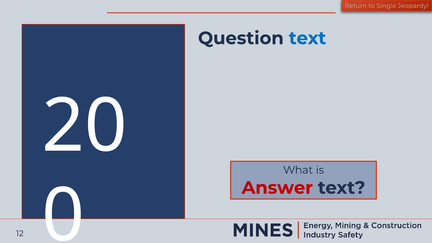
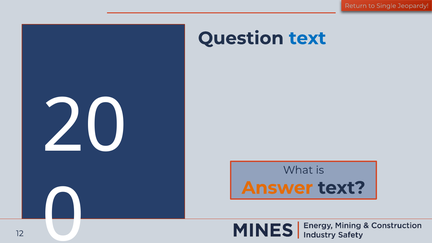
Answer colour: red -> orange
